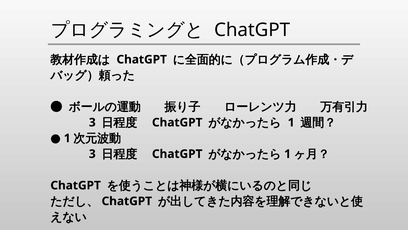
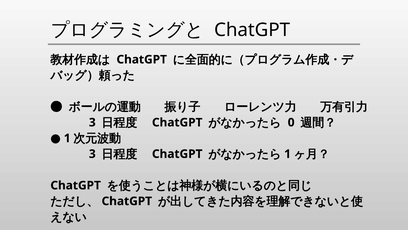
1 at (291, 122): 1 -> 0
